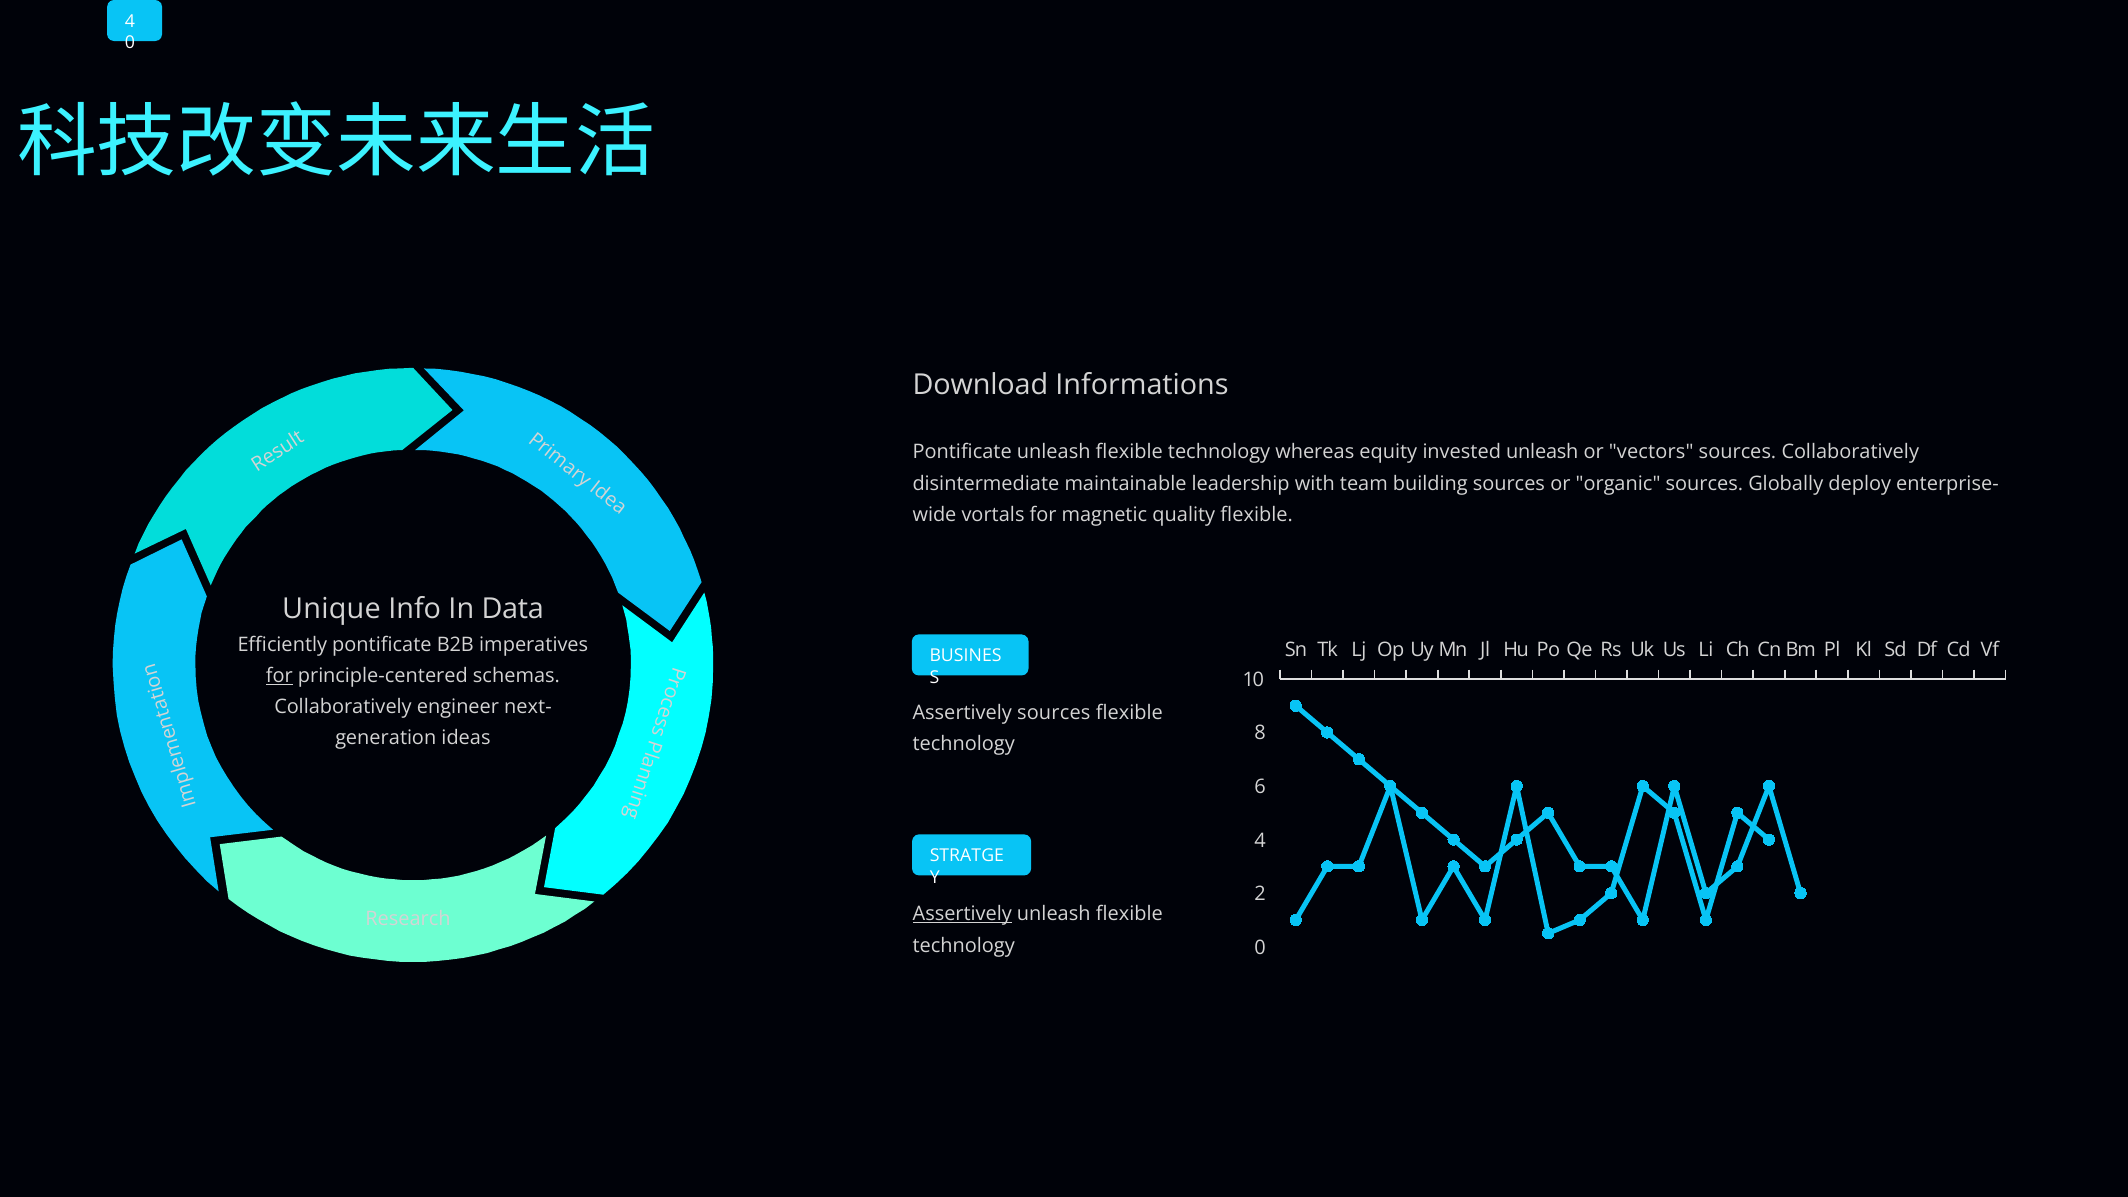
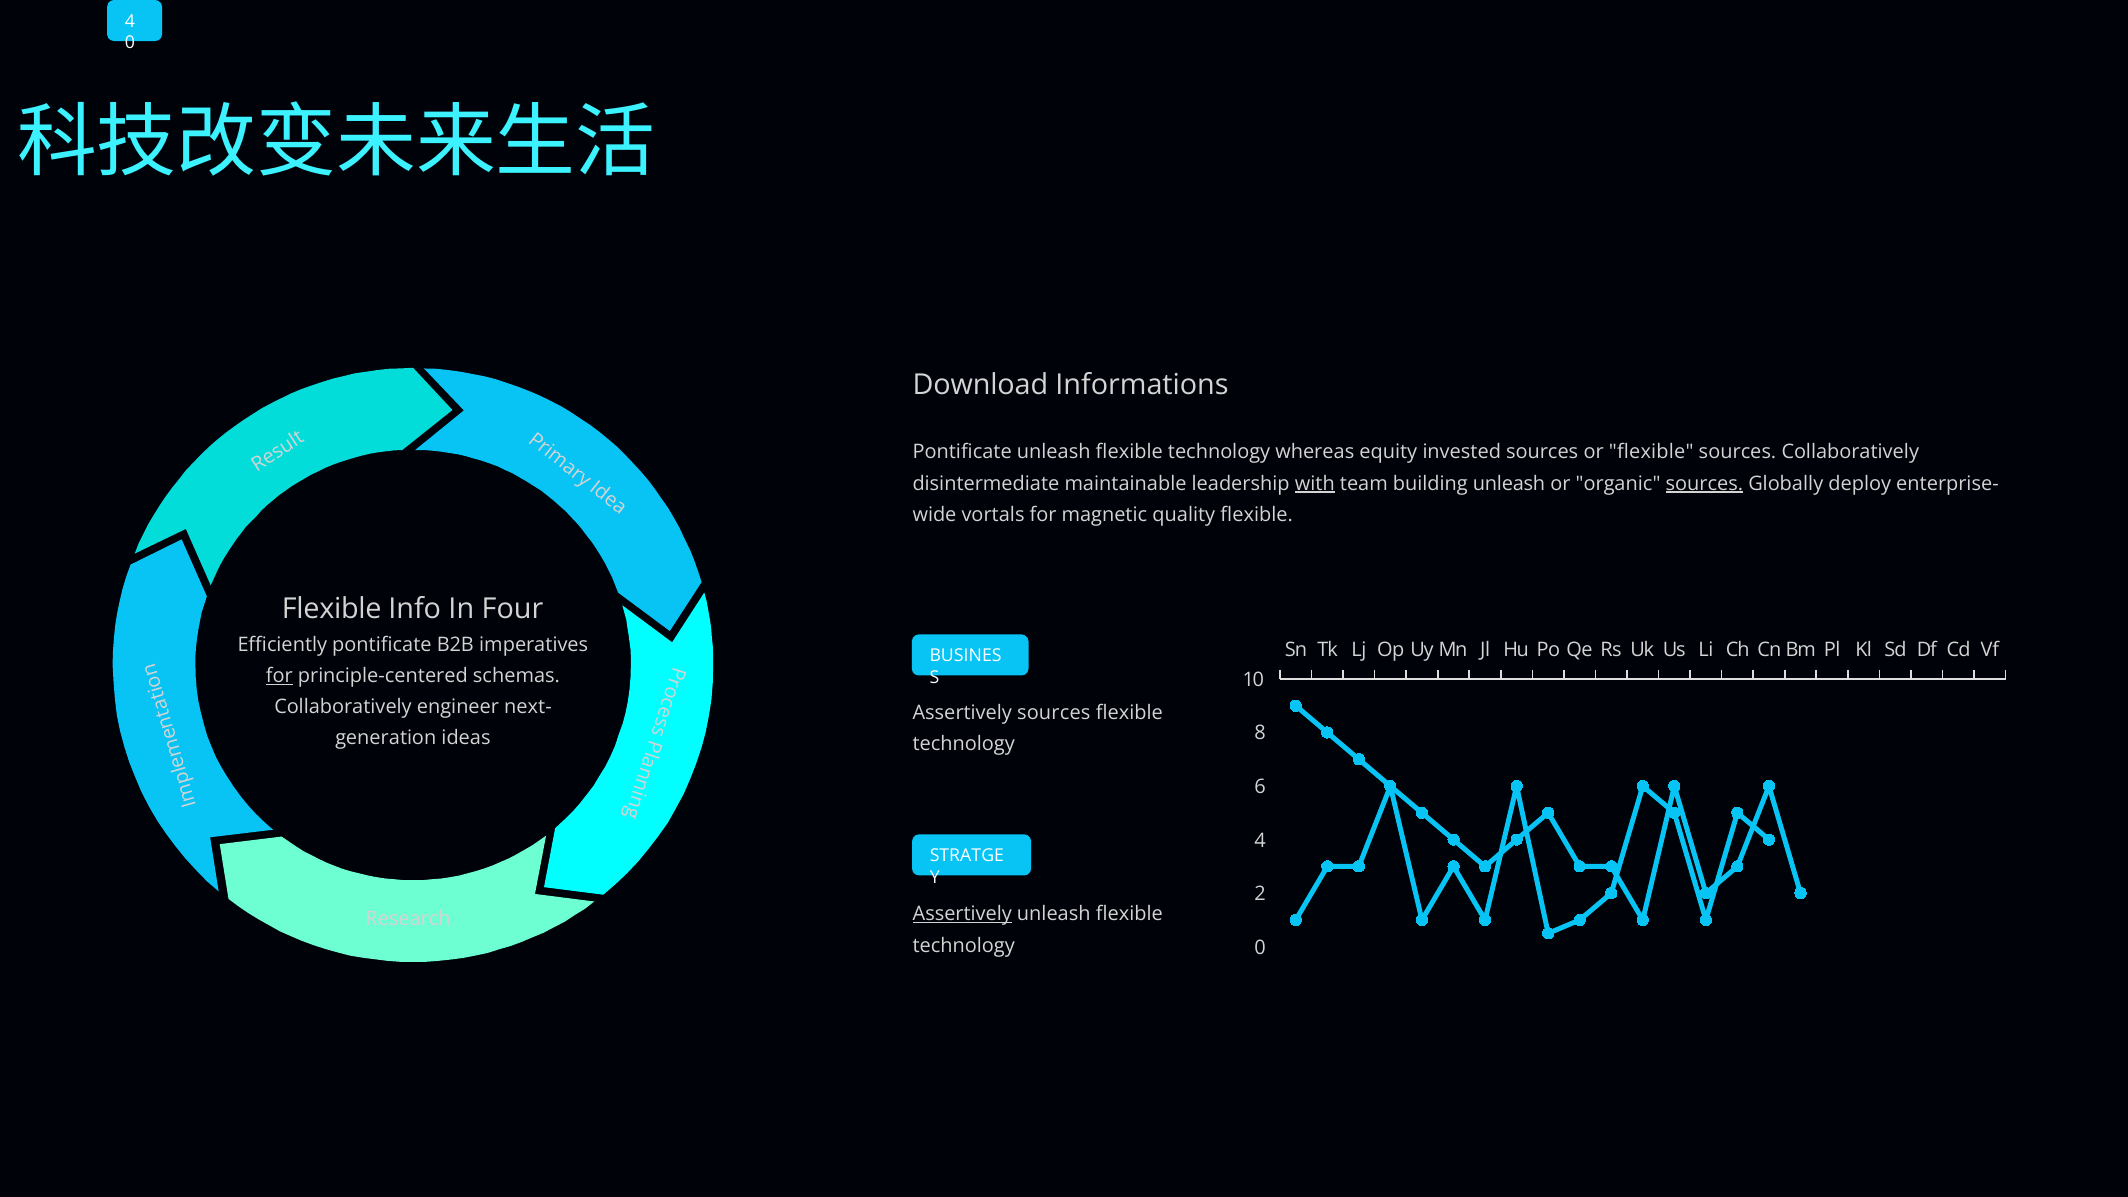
invested unleash: unleash -> sources
or vectors: vectors -> flexible
with underline: none -> present
building sources: sources -> unleash
sources at (1704, 483) underline: none -> present
Unique at (332, 609): Unique -> Flexible
Data: Data -> Four
